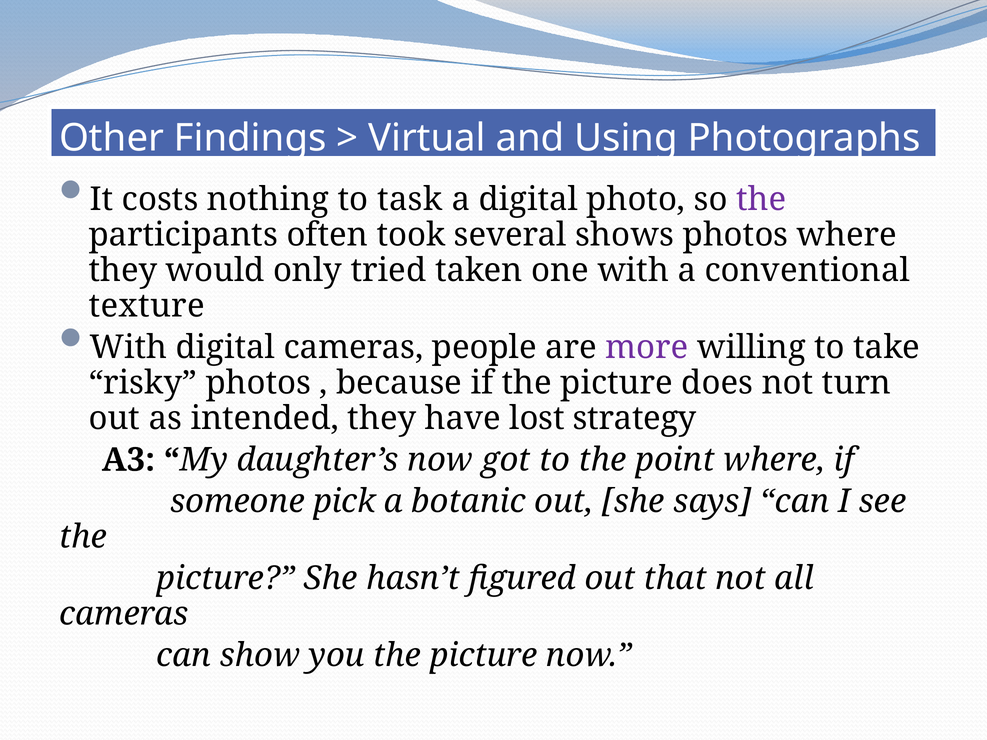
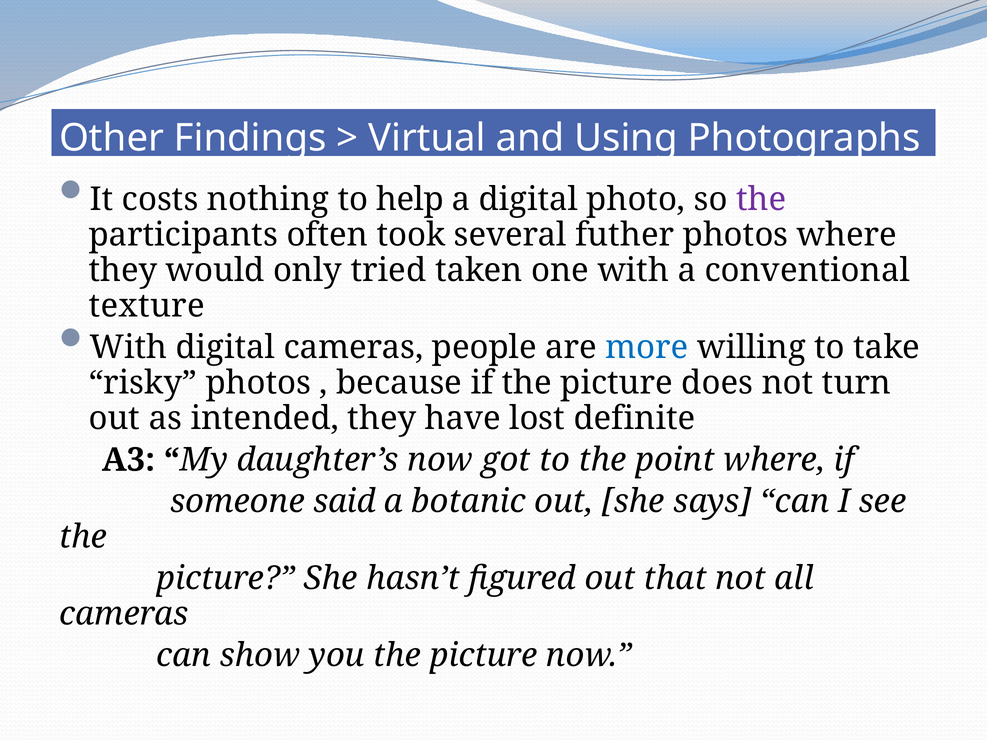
task: task -> help
shows: shows -> futher
more colour: purple -> blue
strategy: strategy -> definite
pick: pick -> said
